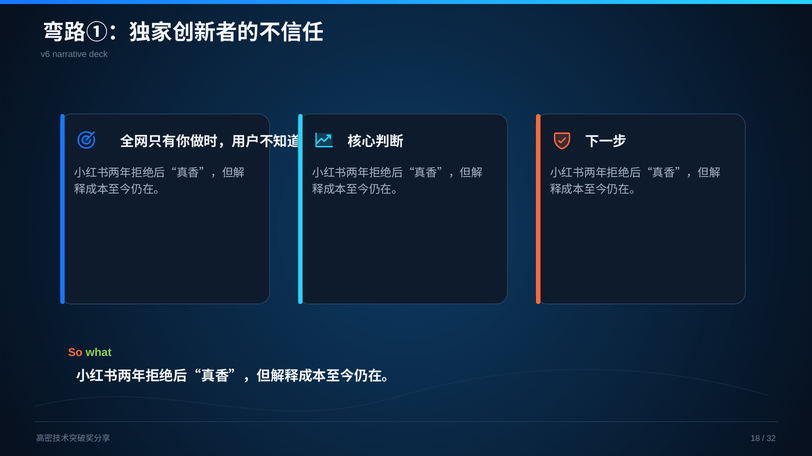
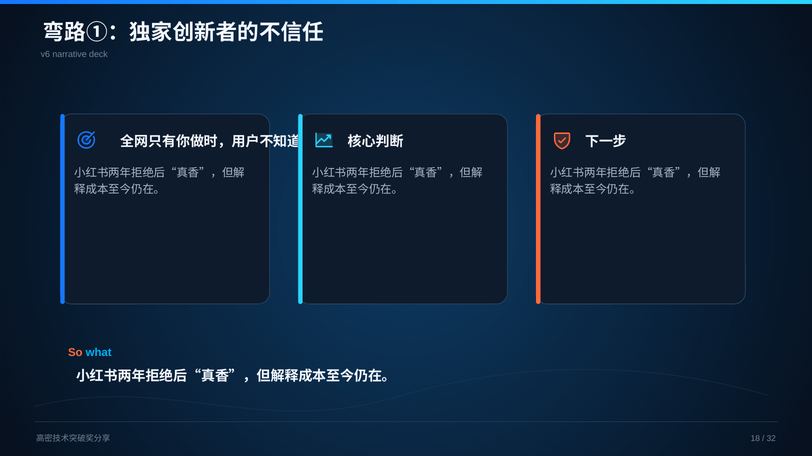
what colour: light green -> light blue
